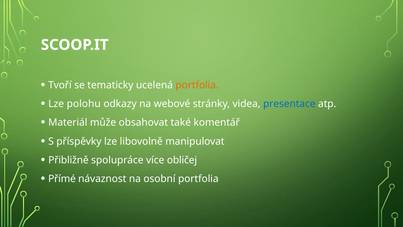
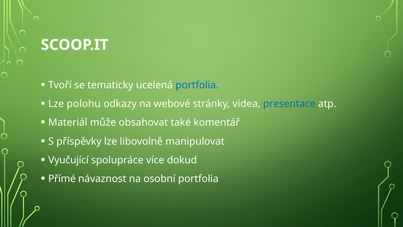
portfolia at (197, 85) colour: orange -> blue
Přibližně: Přibližně -> Vyučující
obličej: obličej -> dokud
